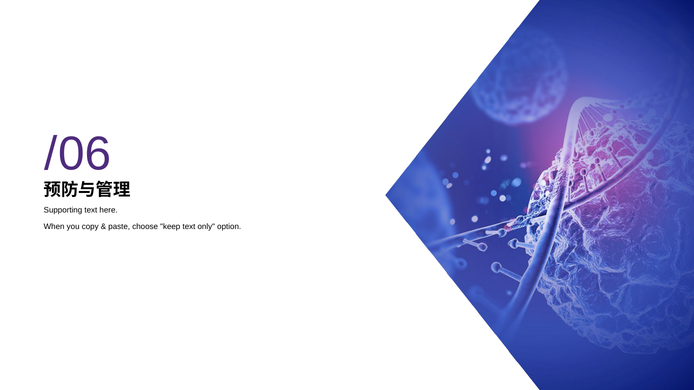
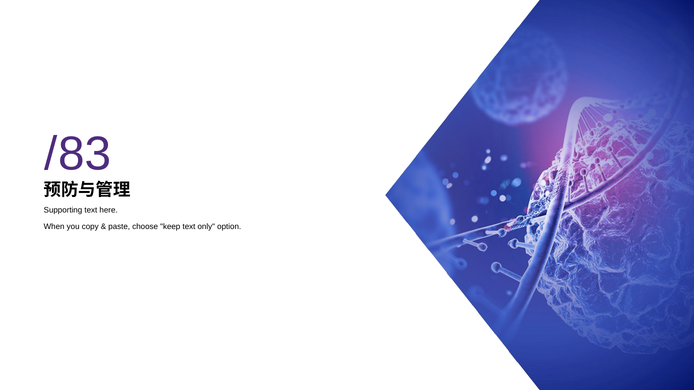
/06: /06 -> /83
